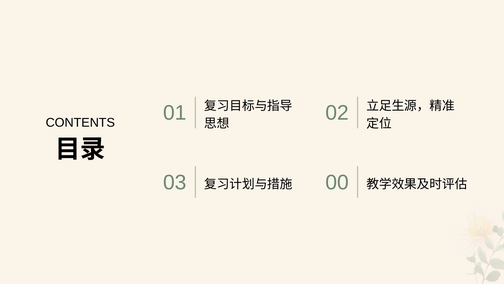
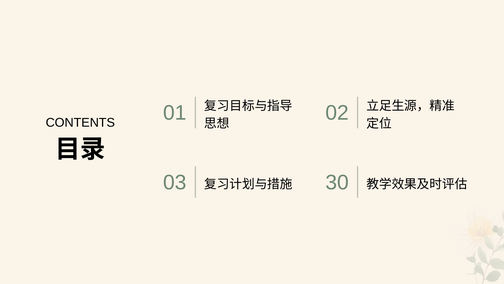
00: 00 -> 30
